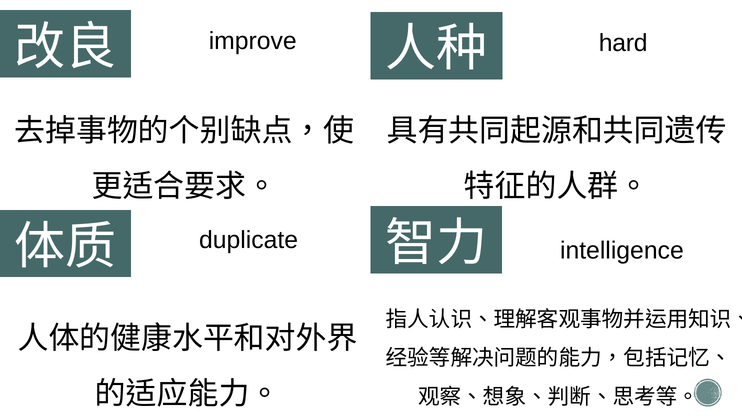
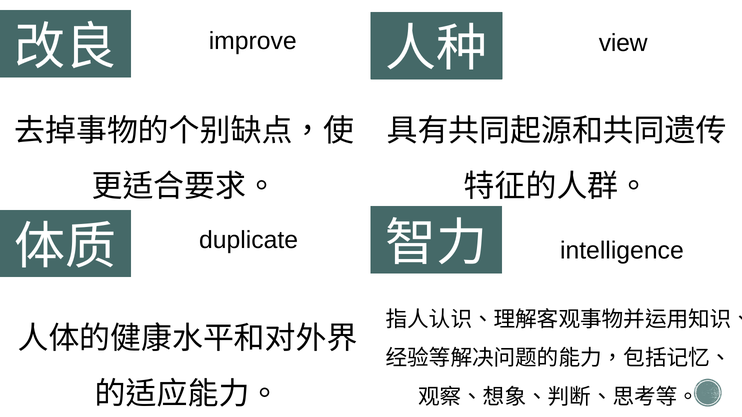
hard: hard -> view
